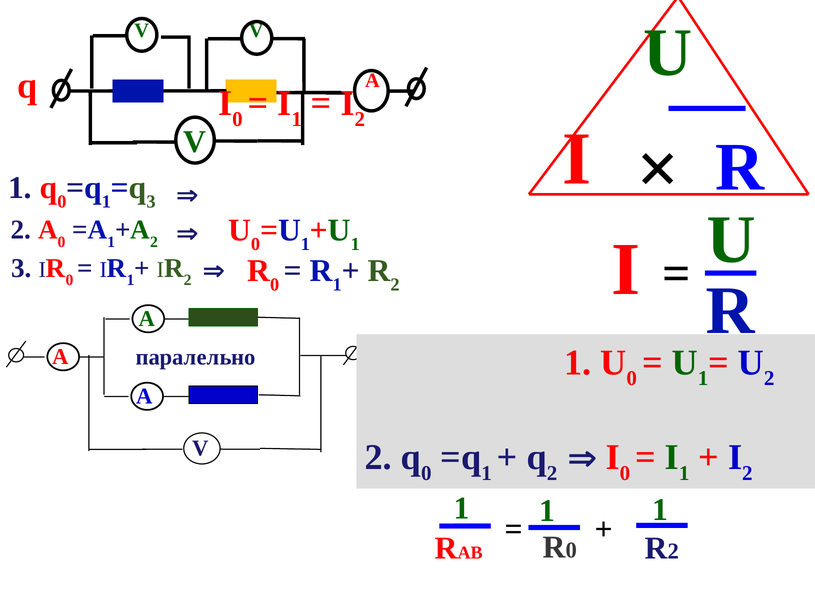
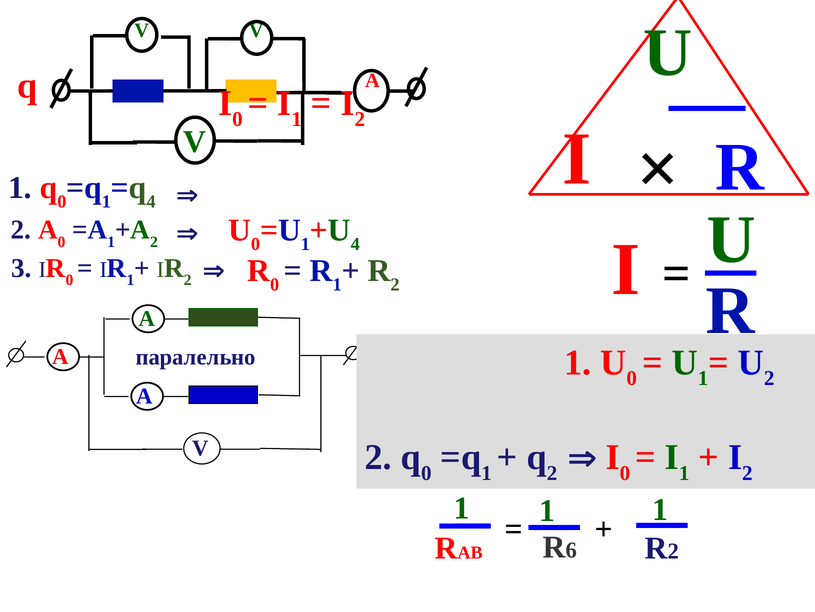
3 at (151, 202): 3 -> 4
1 at (355, 244): 1 -> 4
0 at (571, 550): 0 -> 6
